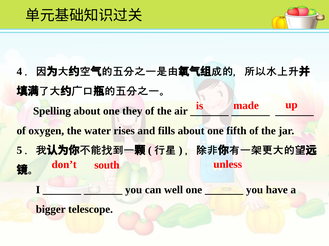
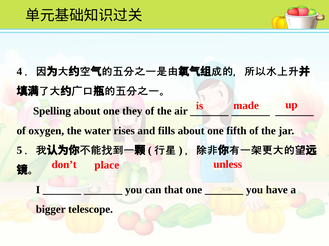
south: south -> place
well: well -> that
